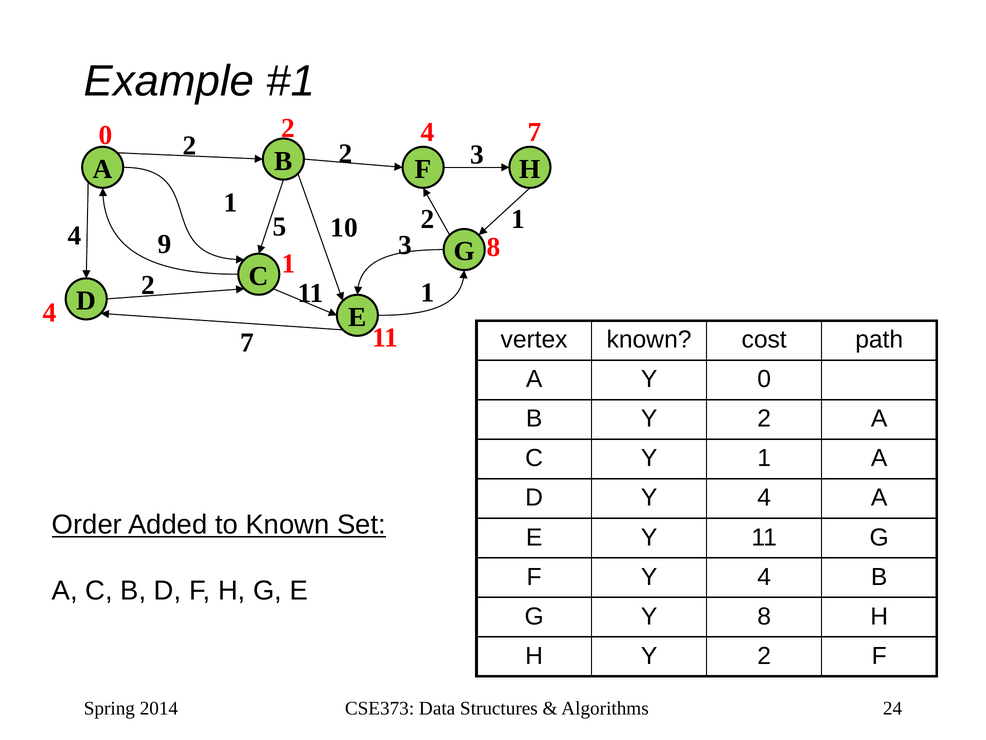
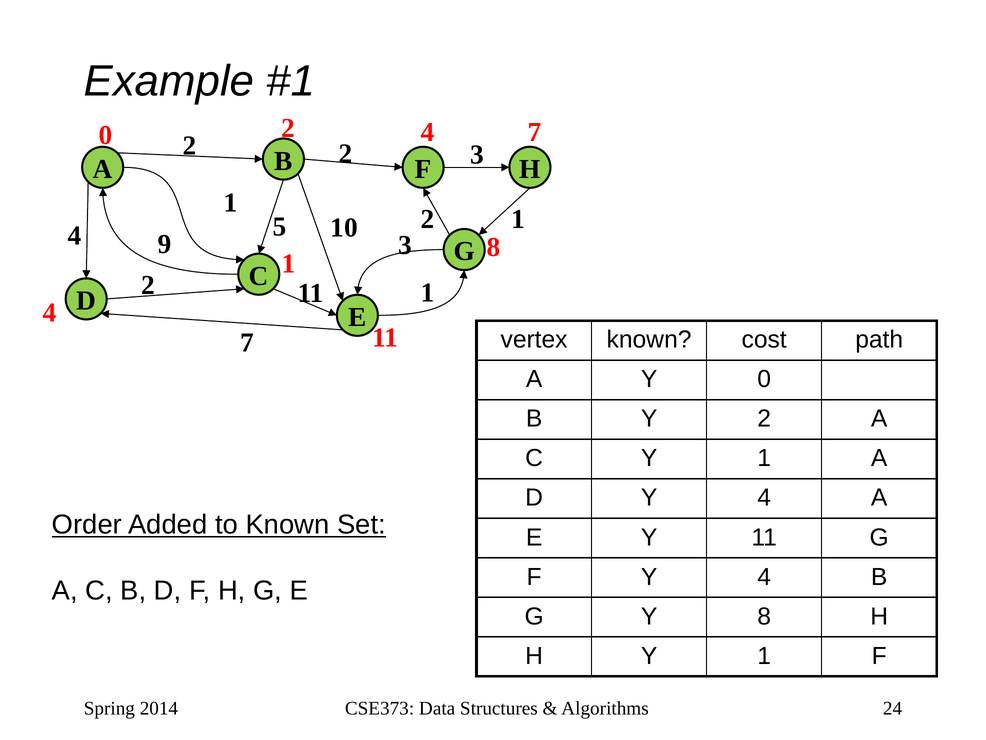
H Y 2: 2 -> 1
